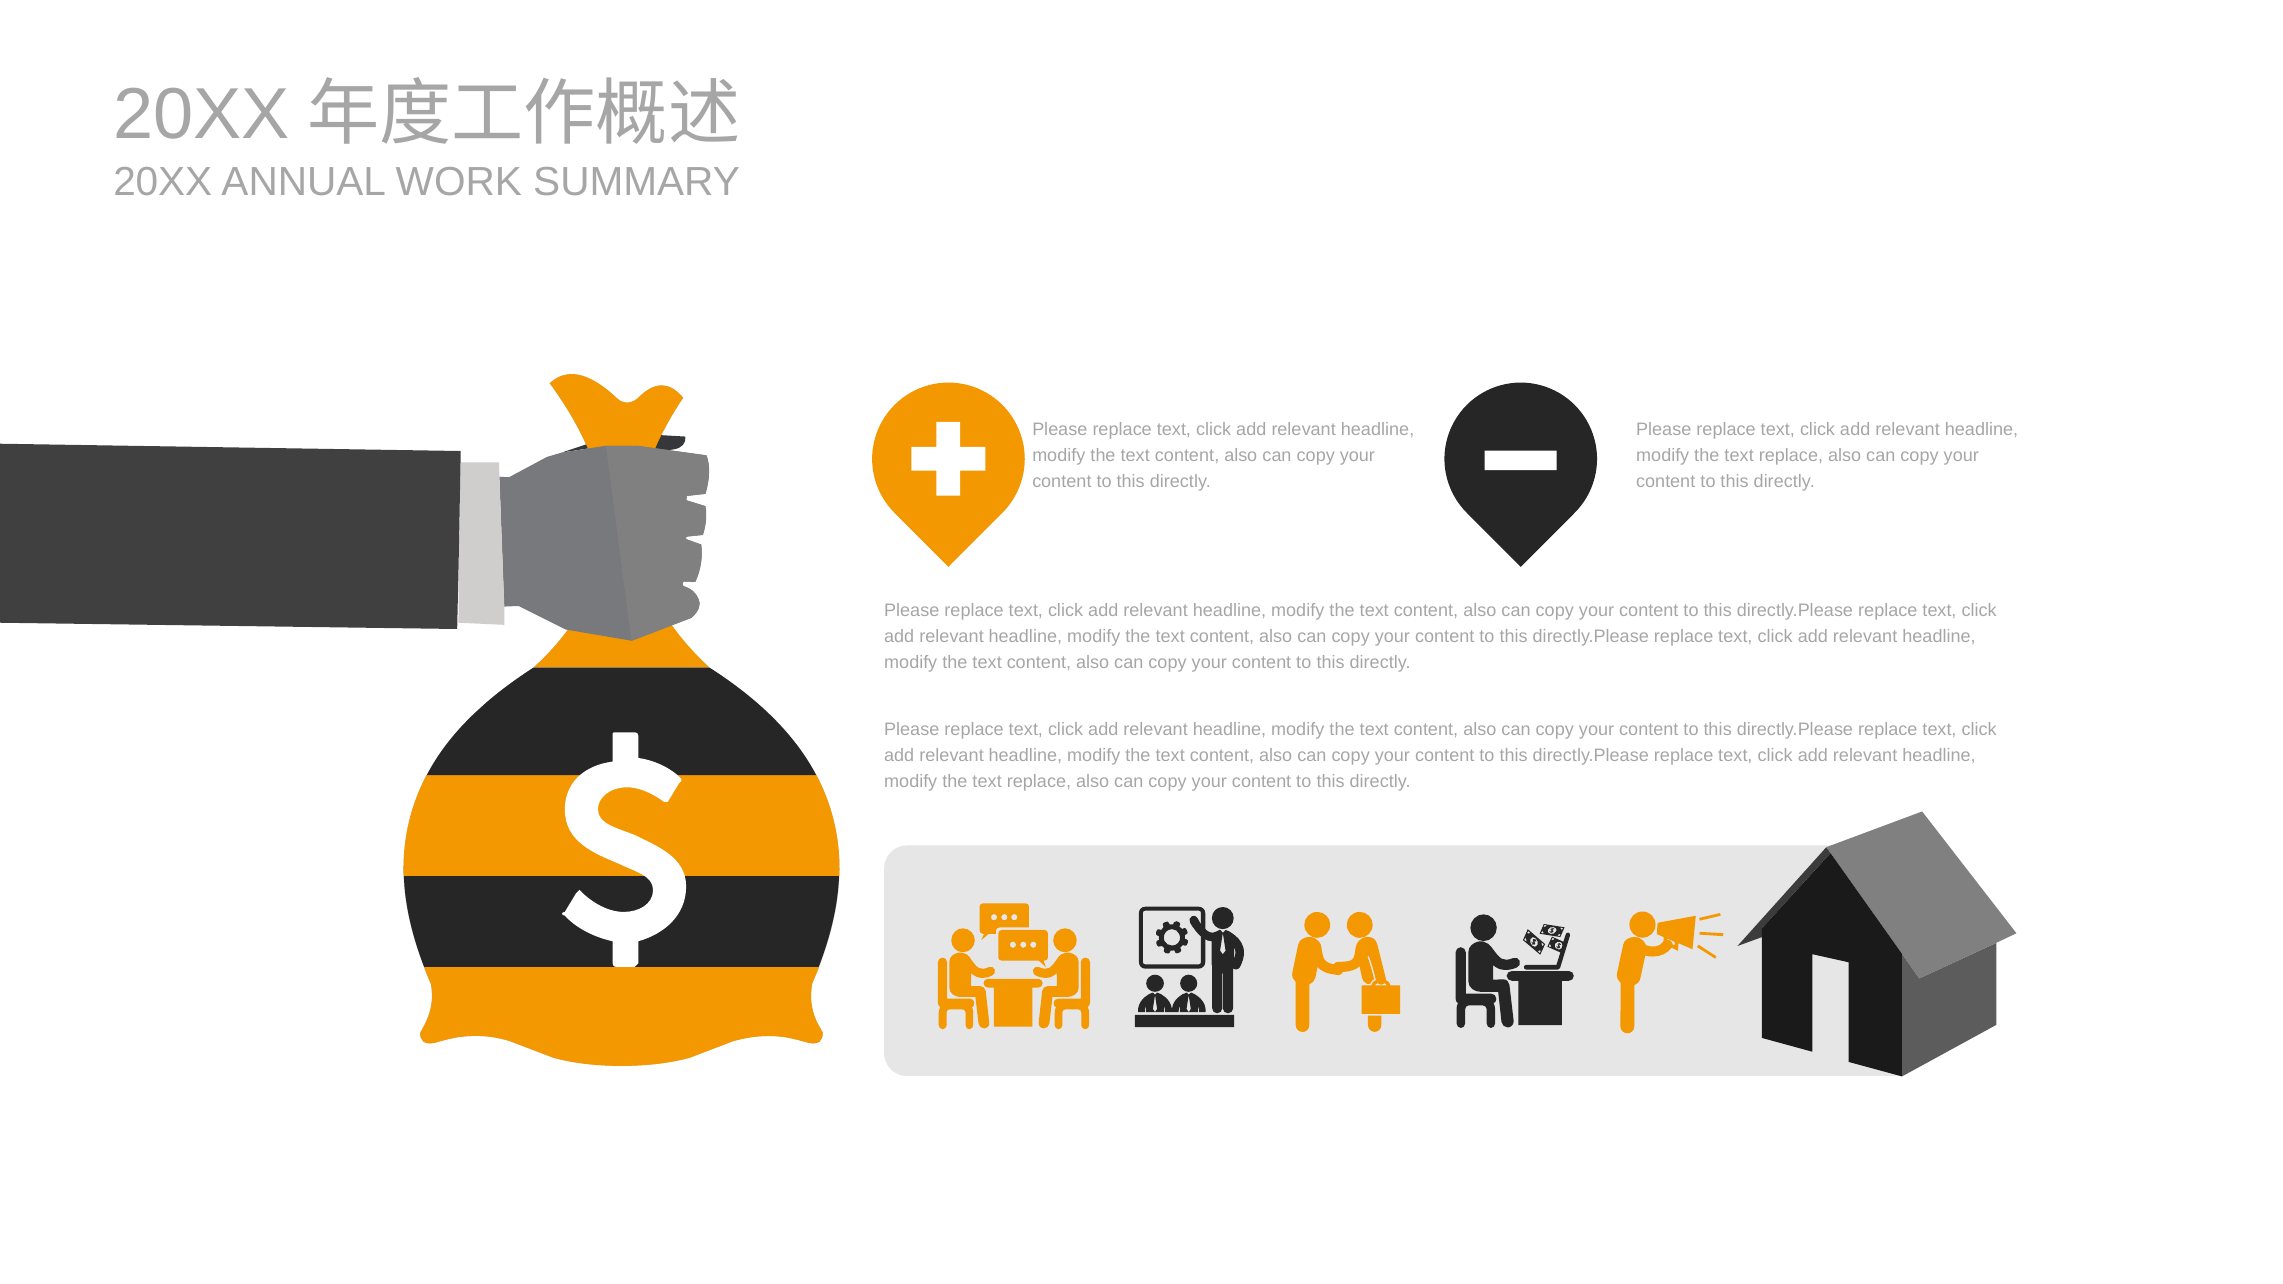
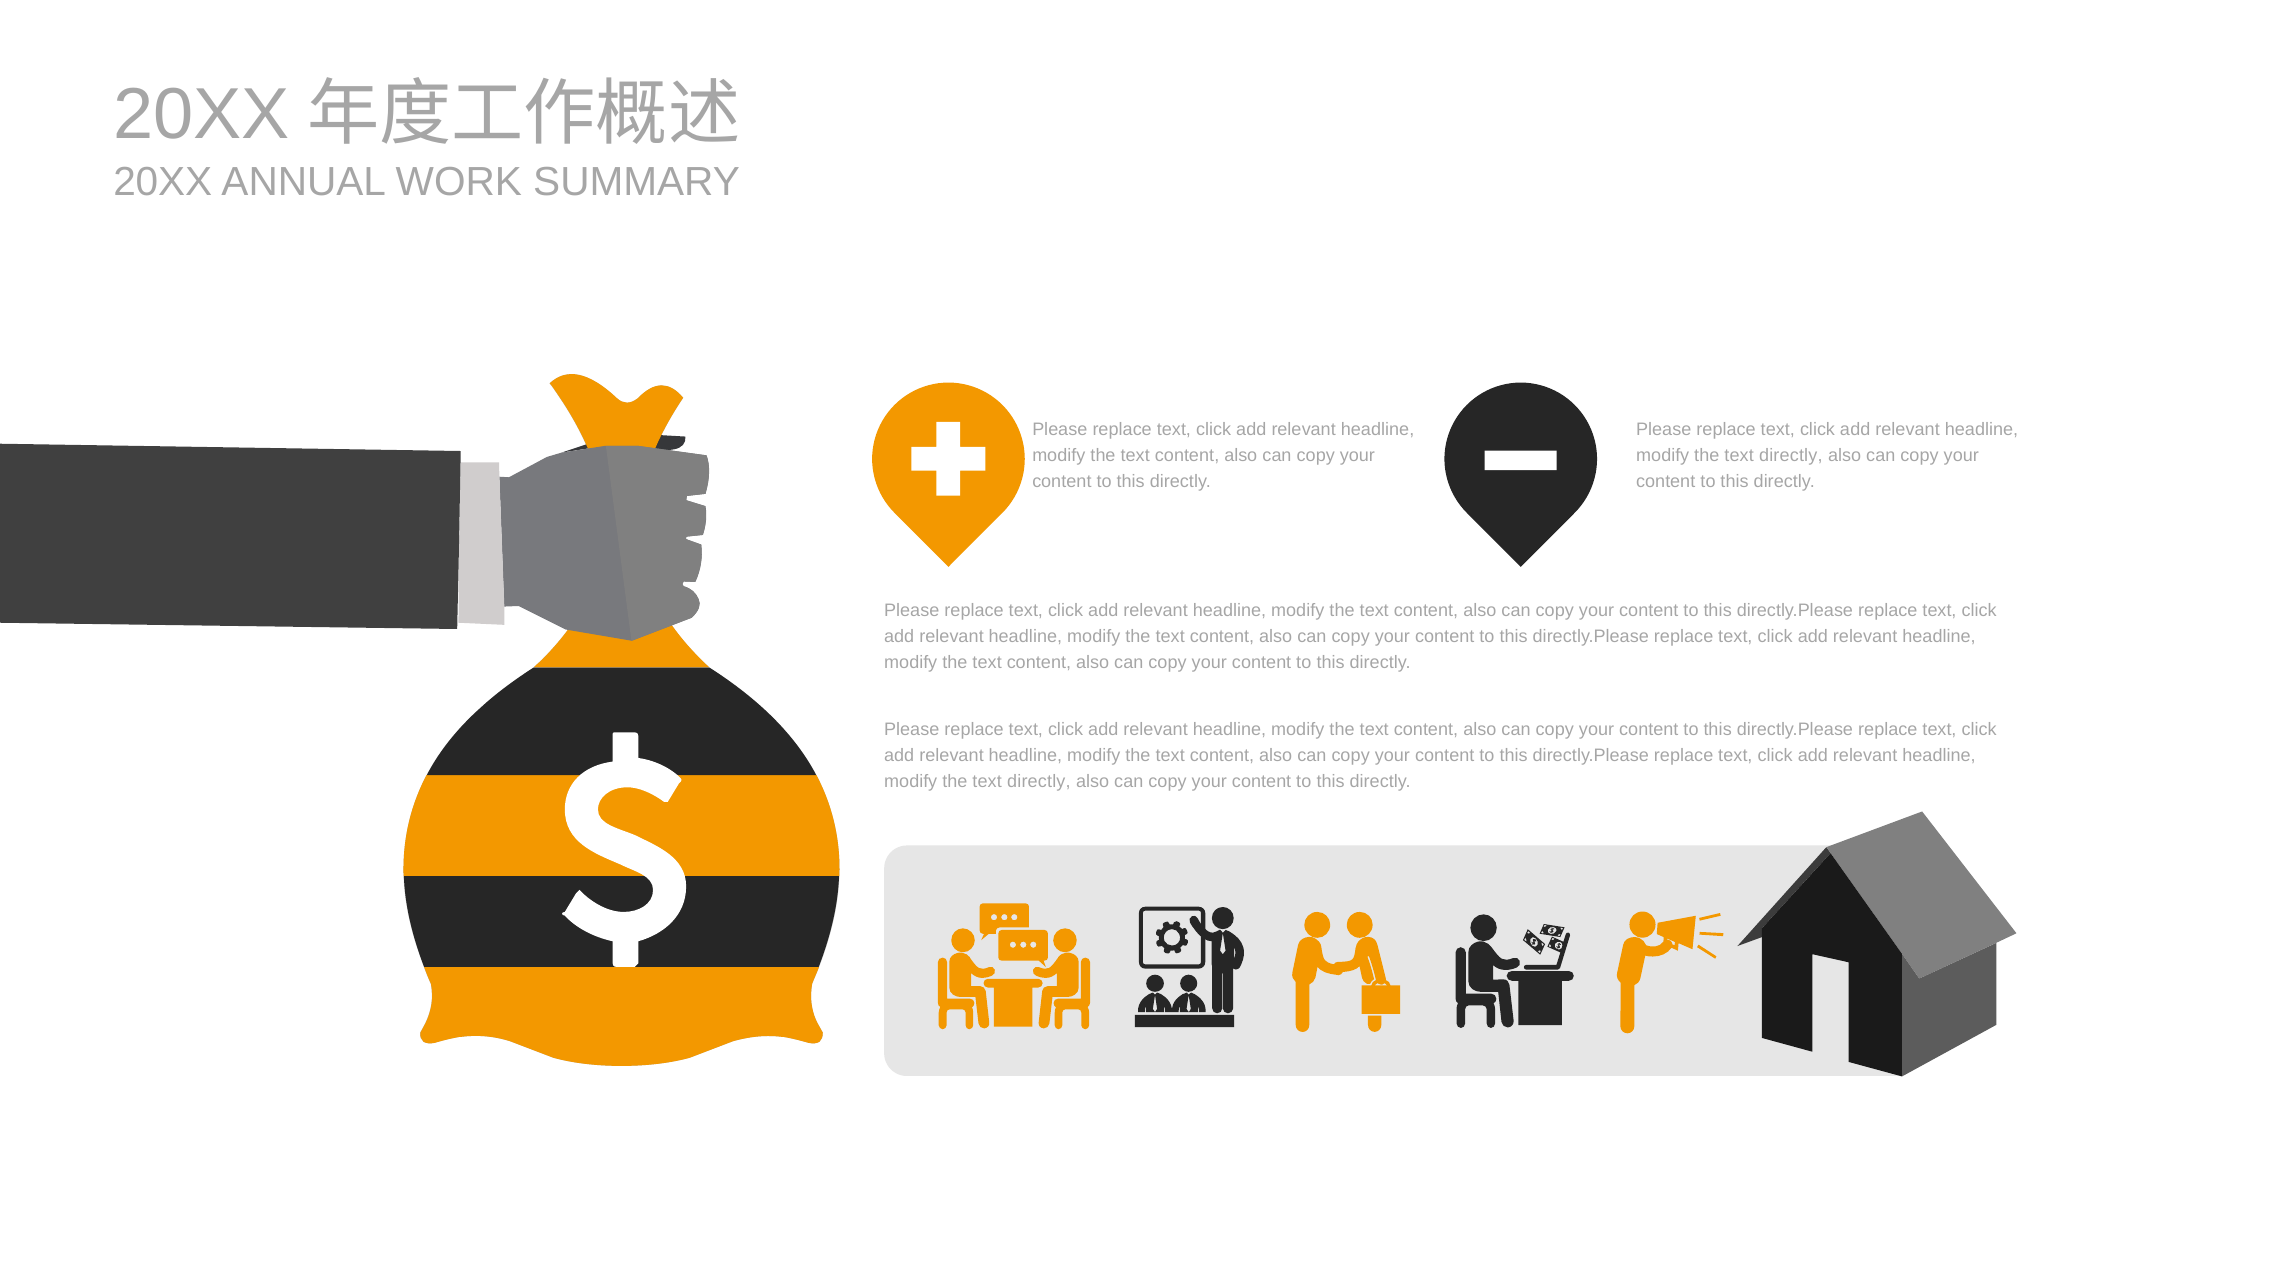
replace at (1791, 455): replace -> directly
replace at (1039, 781): replace -> directly
